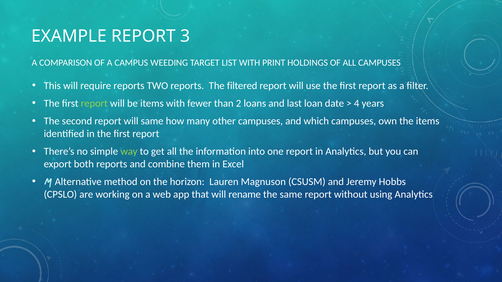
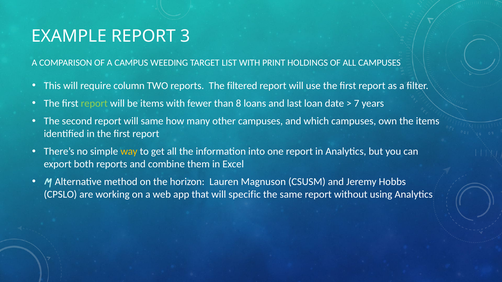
require reports: reports -> column
2: 2 -> 8
4: 4 -> 7
way colour: light green -> yellow
rename: rename -> specific
